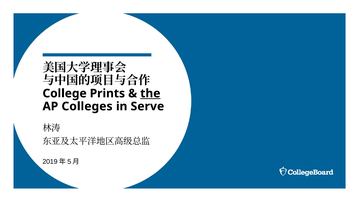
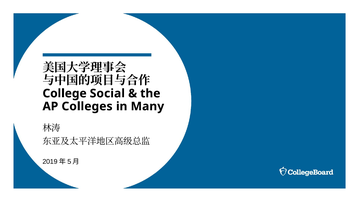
Prints: Prints -> Social
the underline: present -> none
Serve: Serve -> Many
